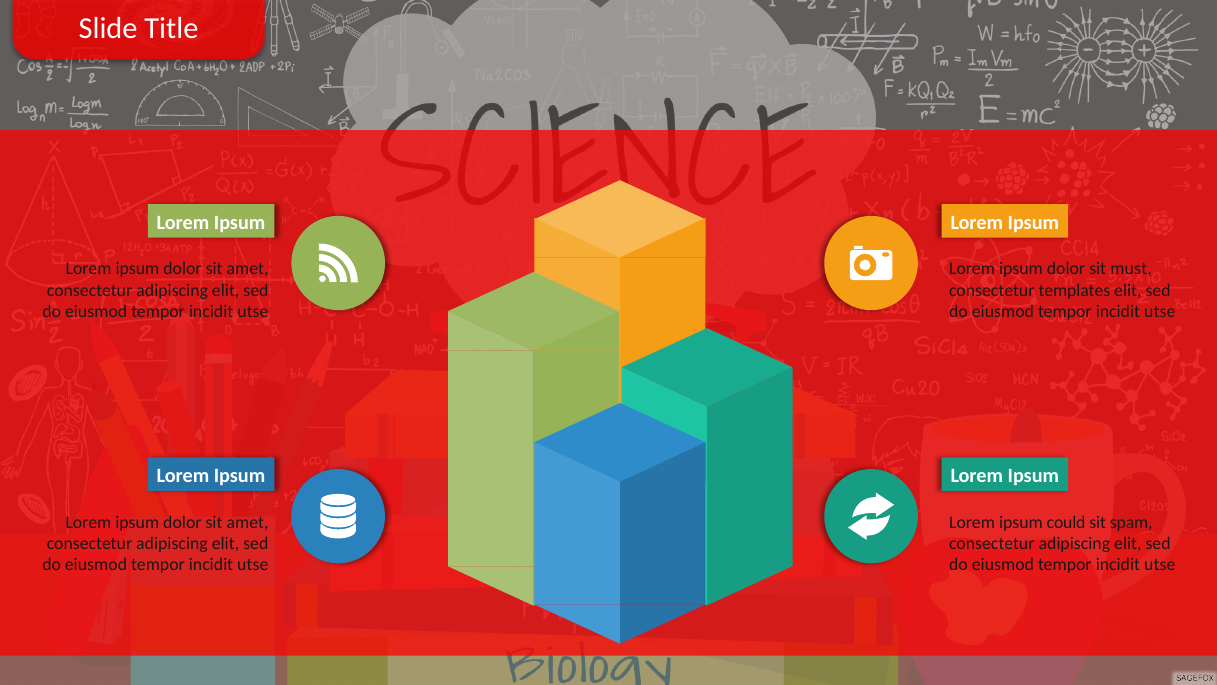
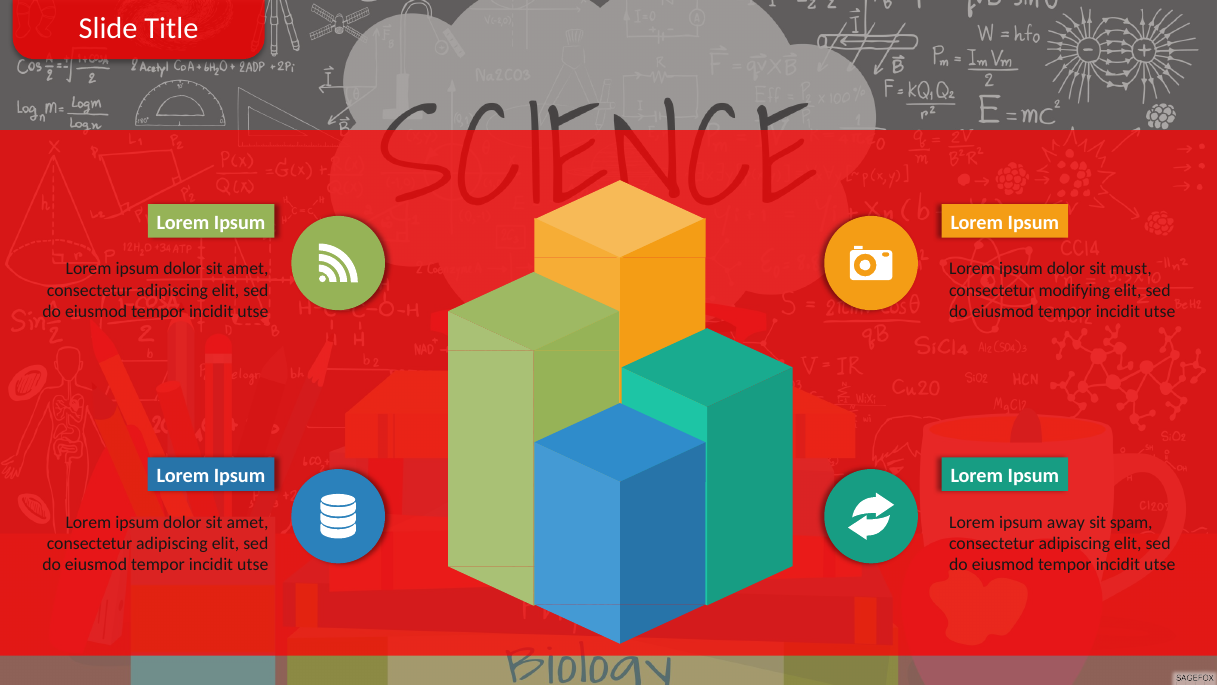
templates: templates -> modifying
could: could -> away
